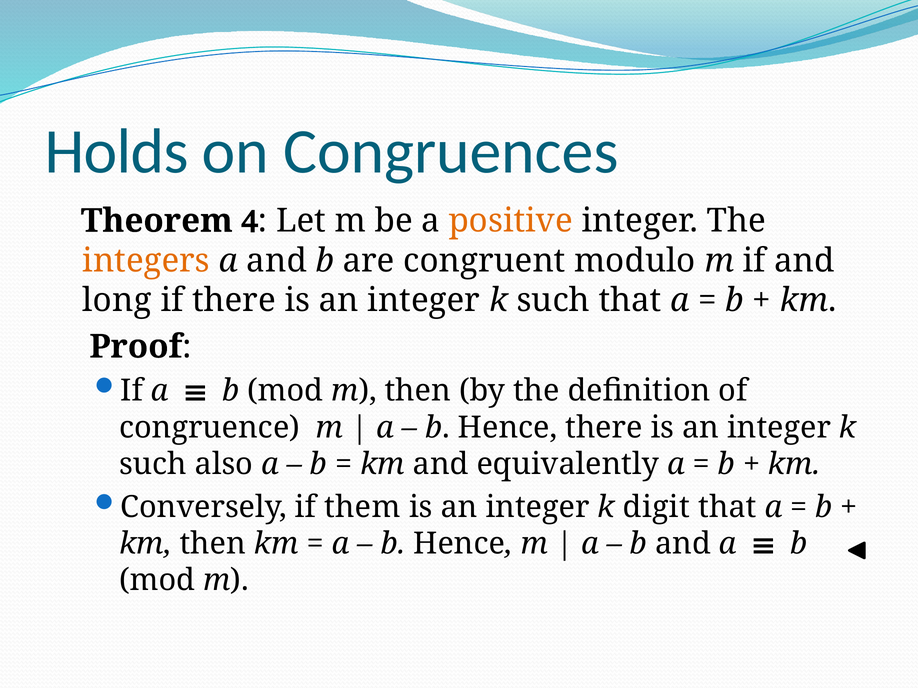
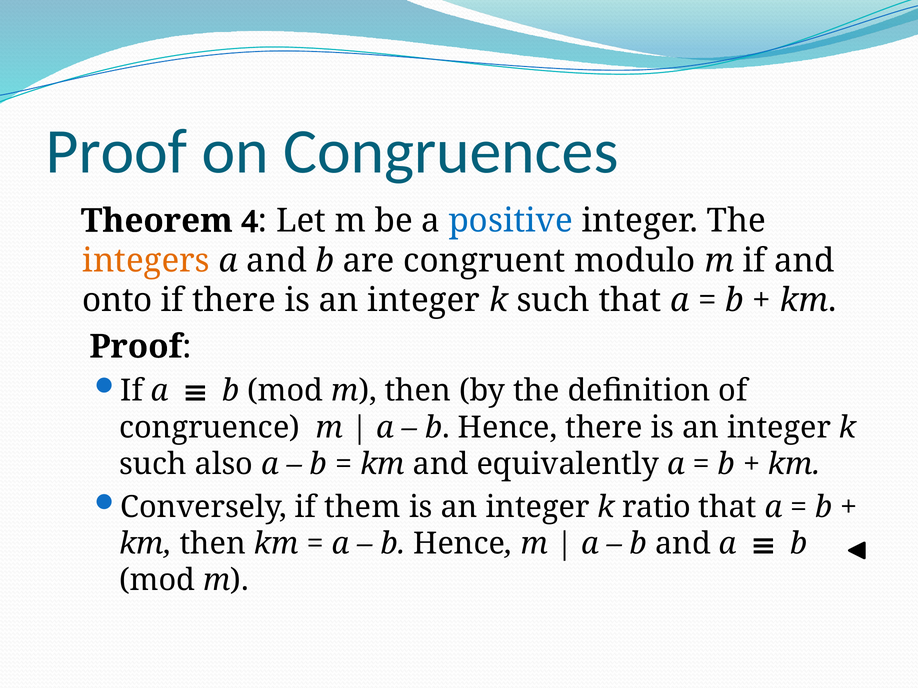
Holds at (117, 152): Holds -> Proof
positive colour: orange -> blue
long: long -> onto
digit: digit -> ratio
